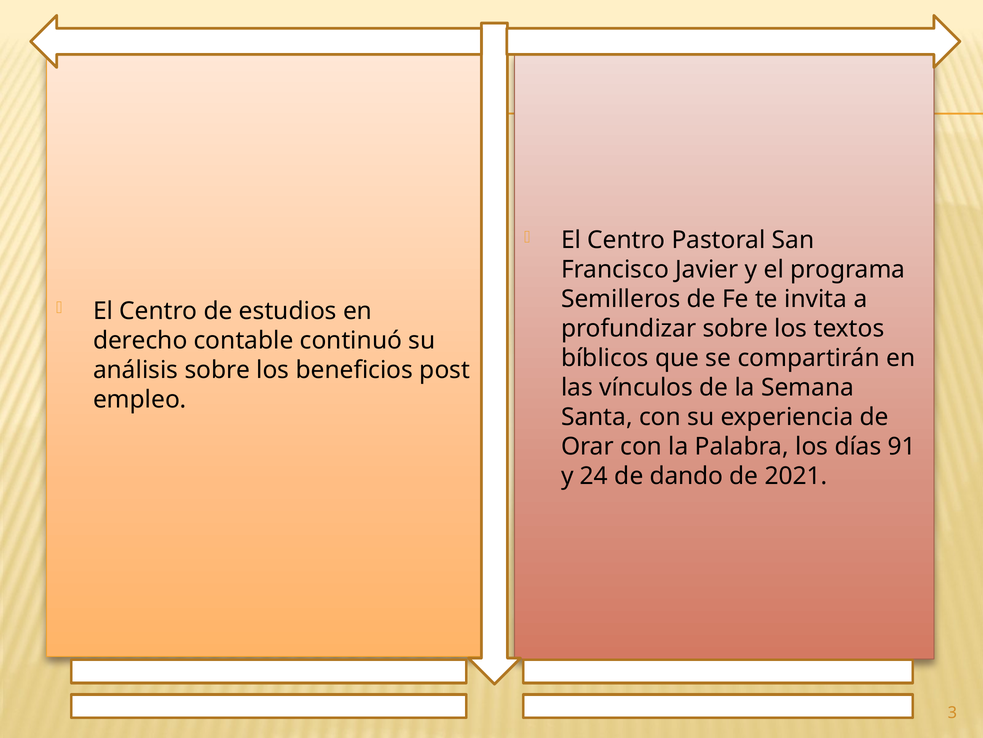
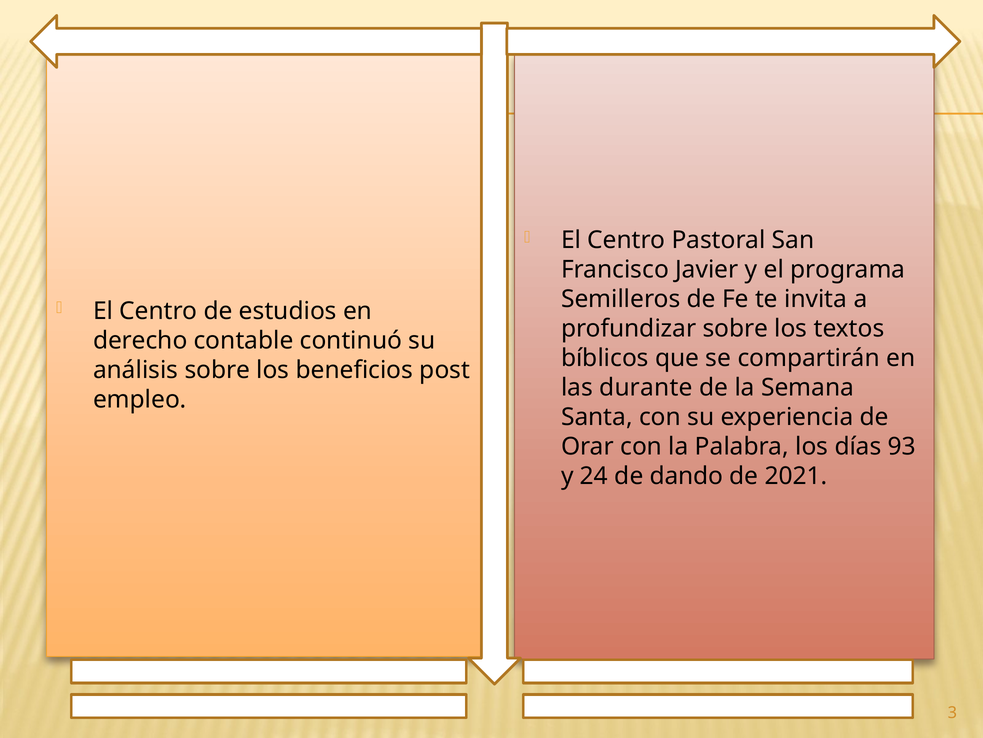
vínculos: vínculos -> durante
91: 91 -> 93
